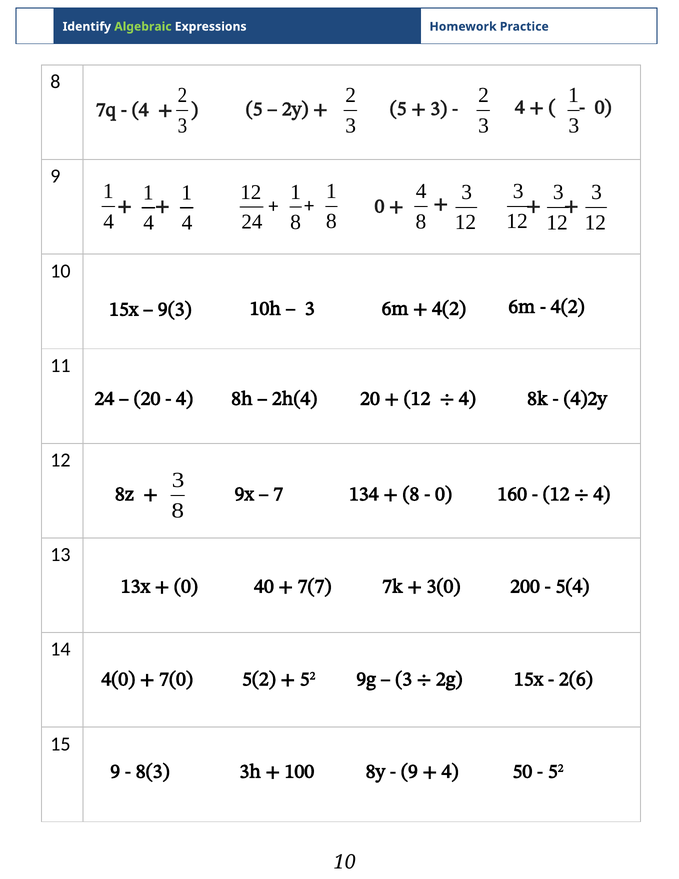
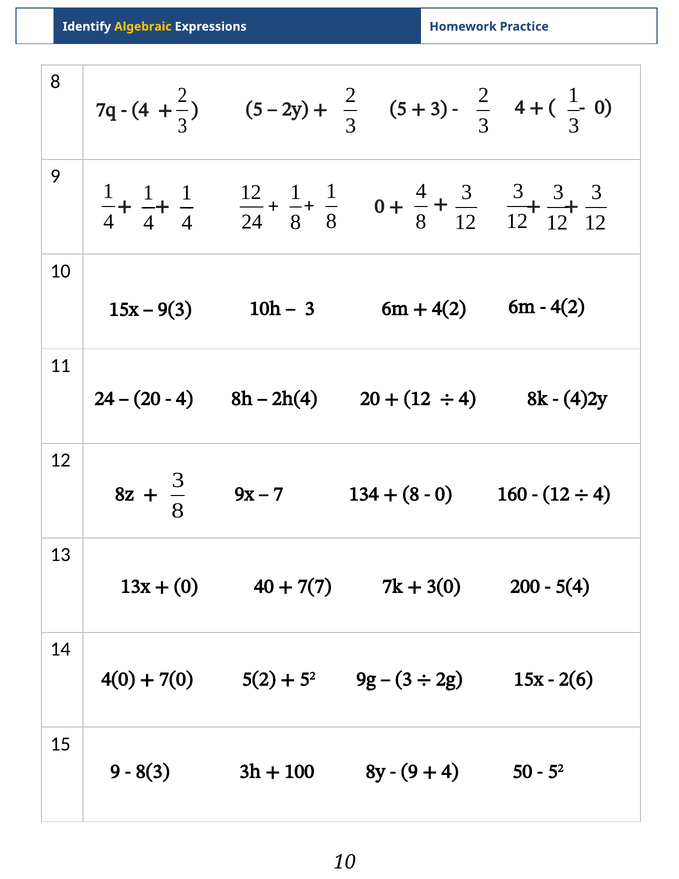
Algebraic colour: light green -> yellow
